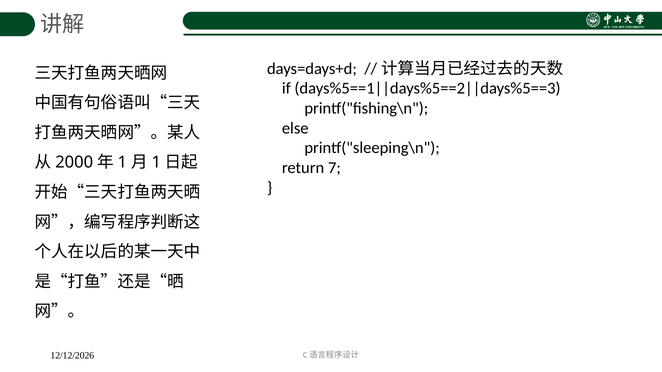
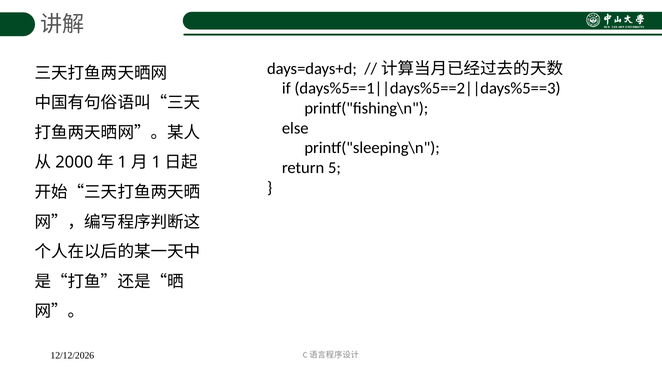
7: 7 -> 5
